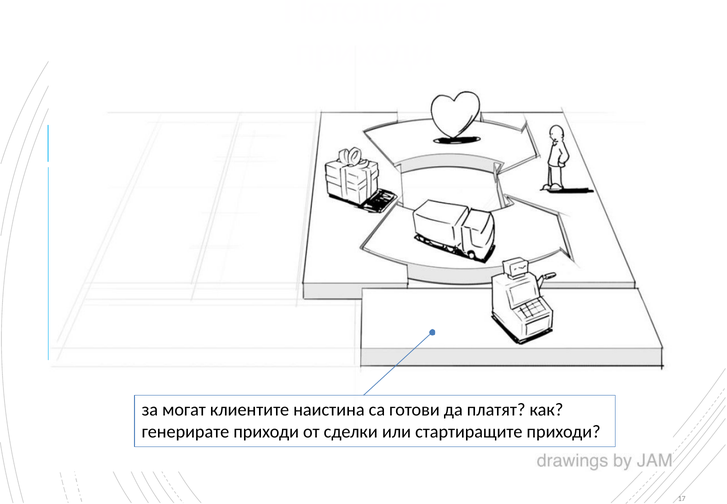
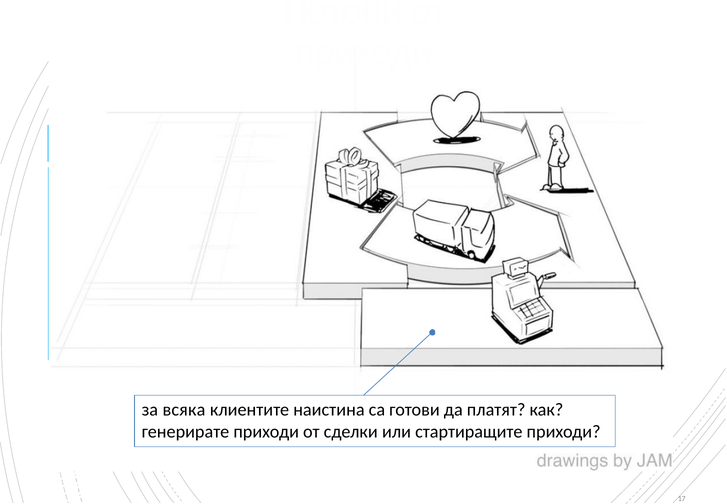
могат: могат -> всяка
